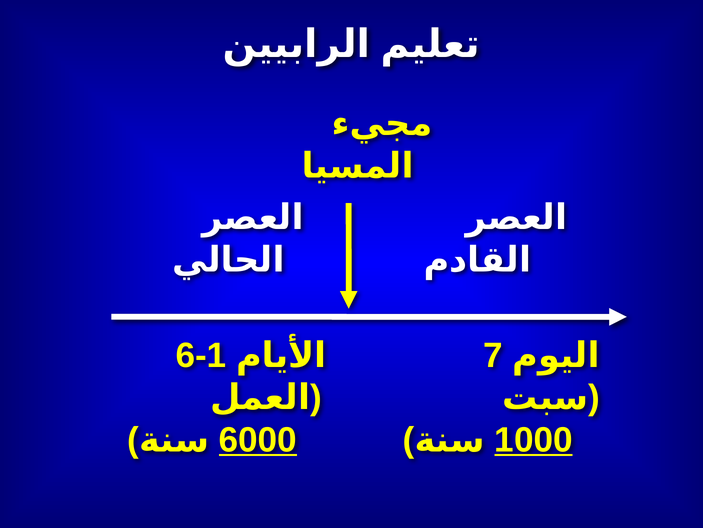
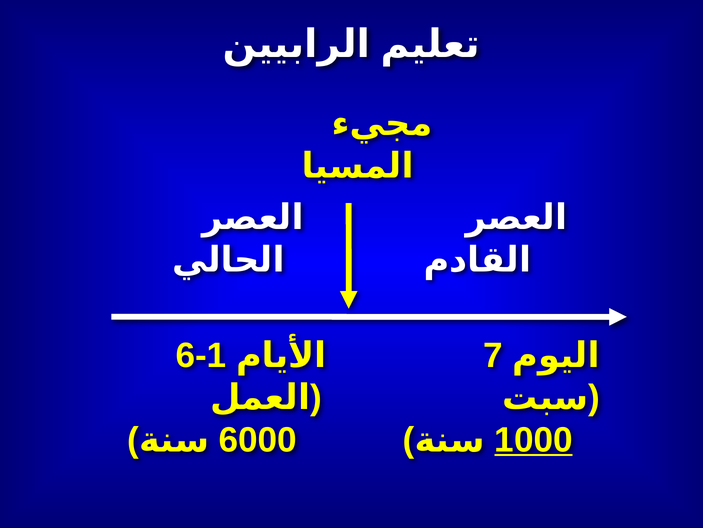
6000 underline: present -> none
